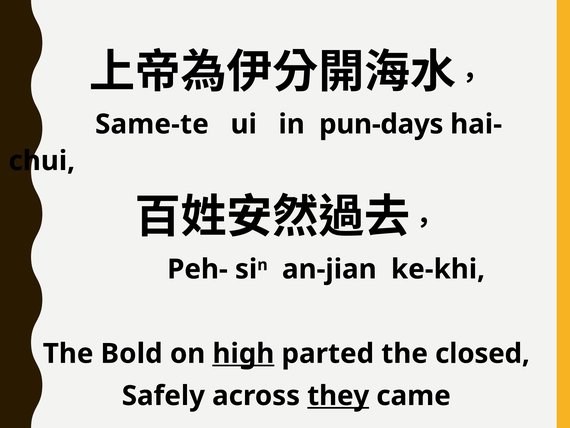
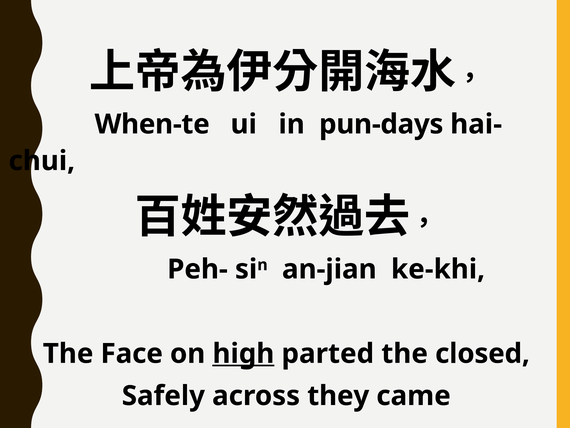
Same-te: Same-te -> When-te
Bold: Bold -> Face
they underline: present -> none
